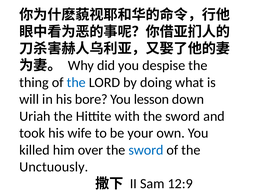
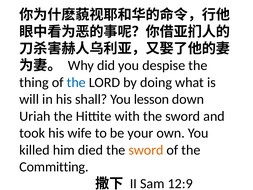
bore: bore -> shall
over: over -> died
sword at (146, 150) colour: blue -> orange
Unctuously: Unctuously -> Committing
